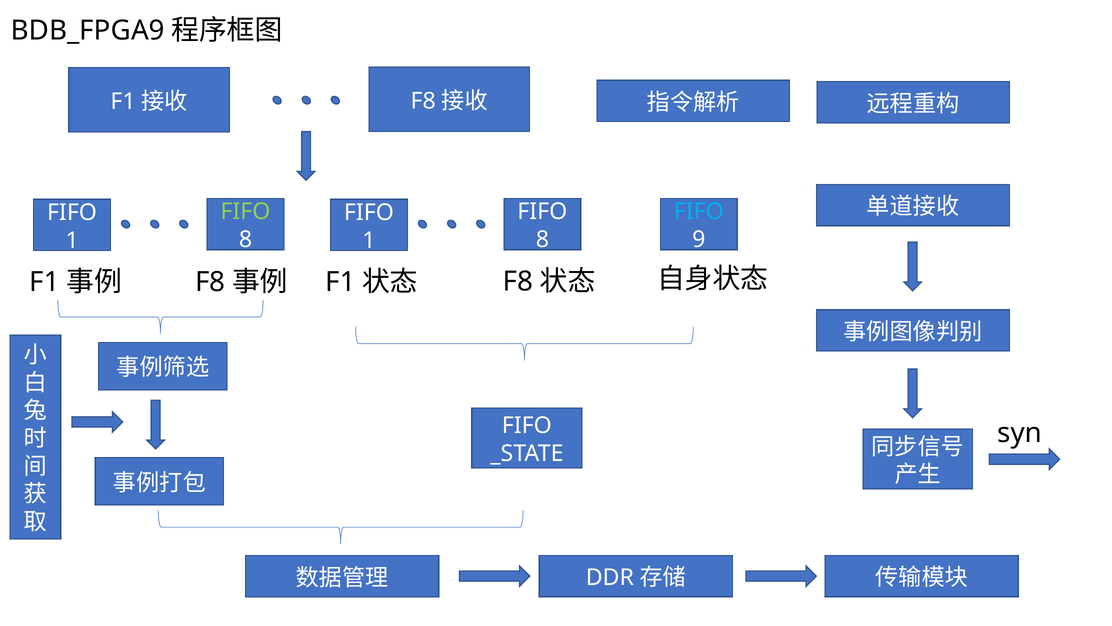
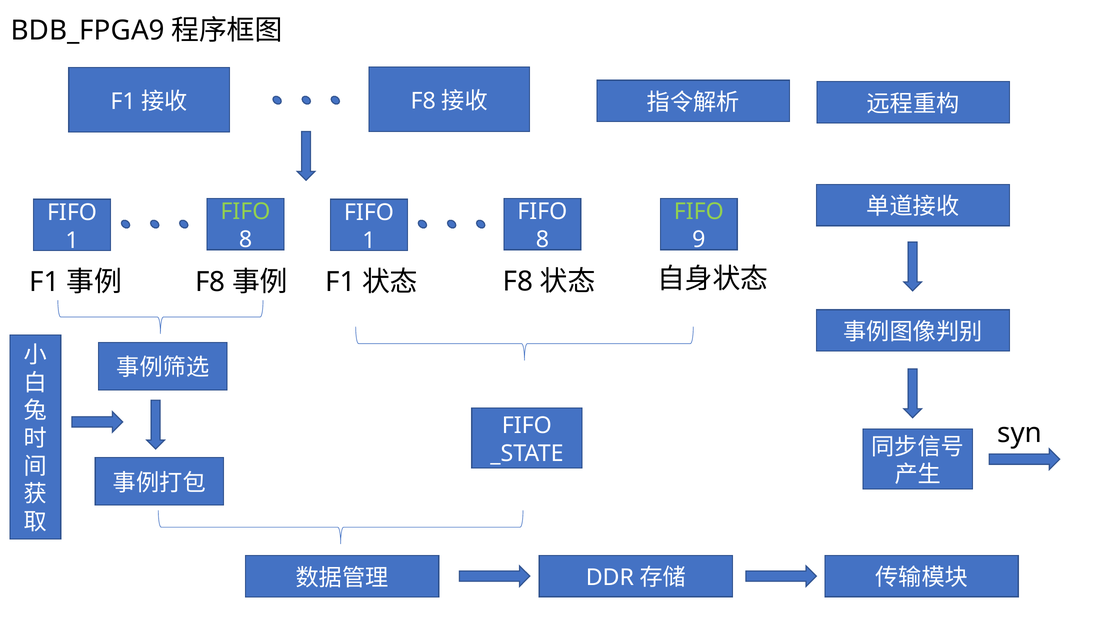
FIFO at (699, 212) colour: light blue -> light green
